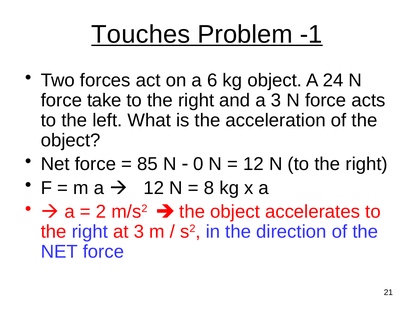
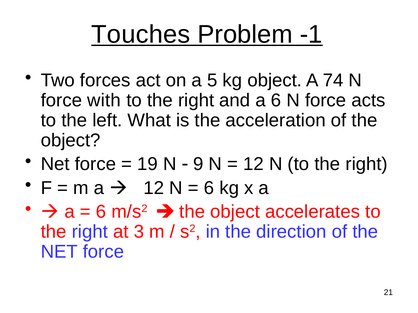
6: 6 -> 5
24: 24 -> 74
take: take -> with
a 3: 3 -> 6
85: 85 -> 19
0: 0 -> 9
8 at (209, 188): 8 -> 6
2 at (101, 212): 2 -> 6
